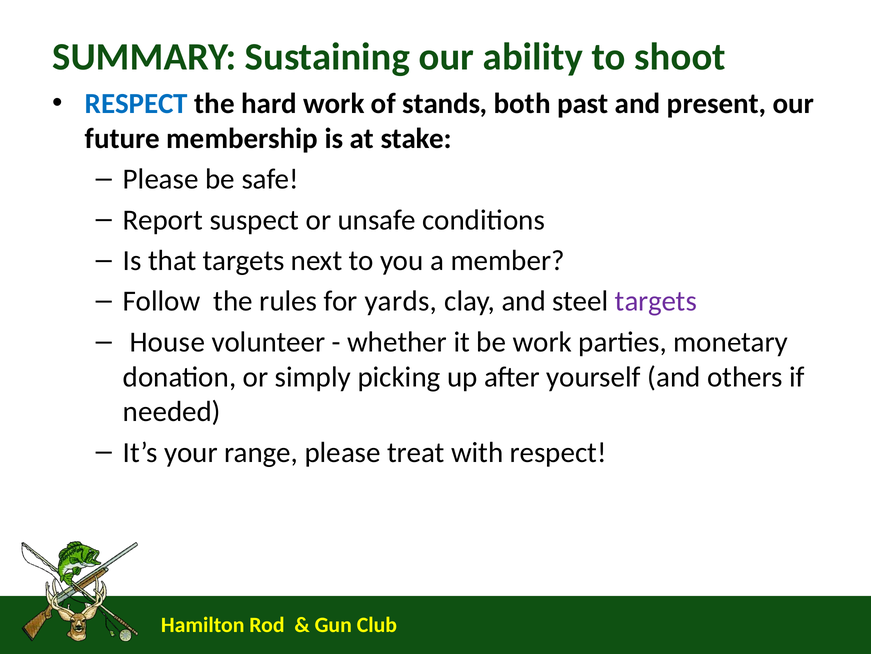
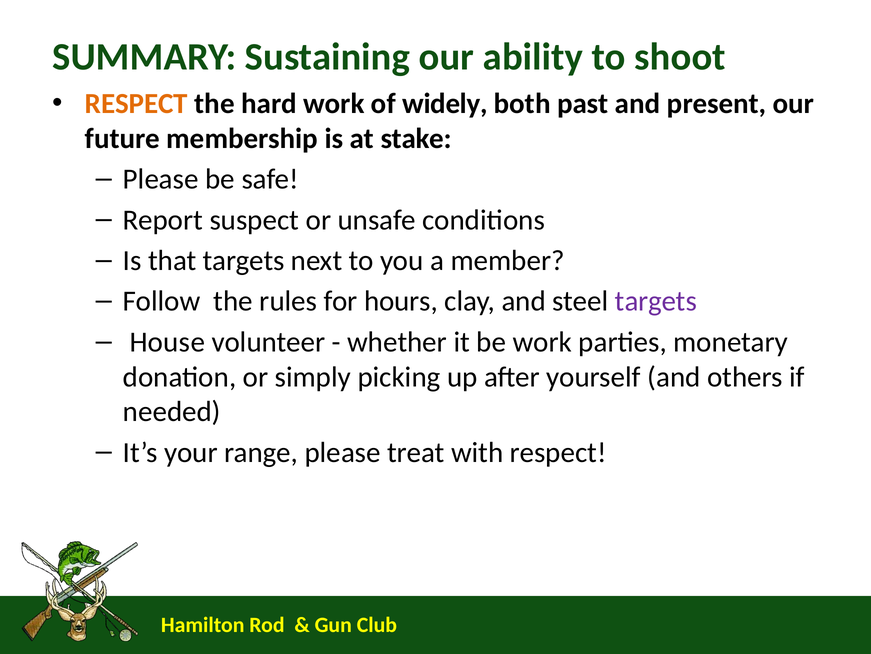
RESPECT at (136, 104) colour: blue -> orange
stands: stands -> widely
yards: yards -> hours
